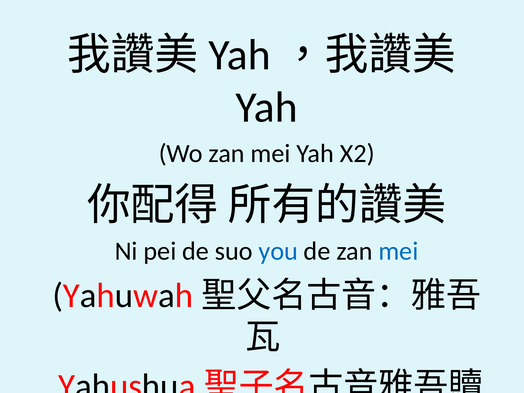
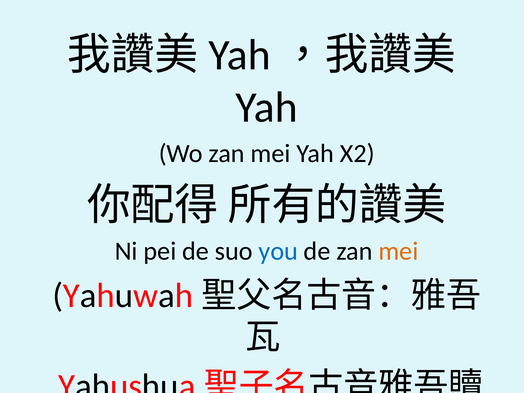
mei at (398, 251) colour: blue -> orange
